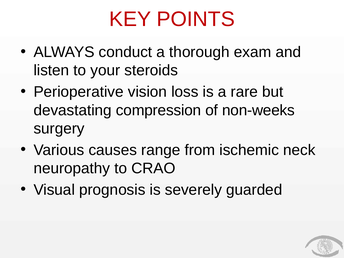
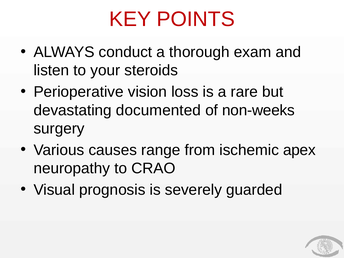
compression: compression -> documented
neck: neck -> apex
